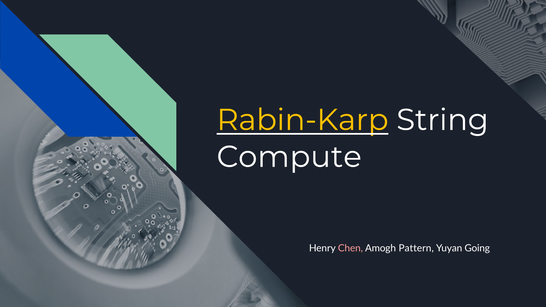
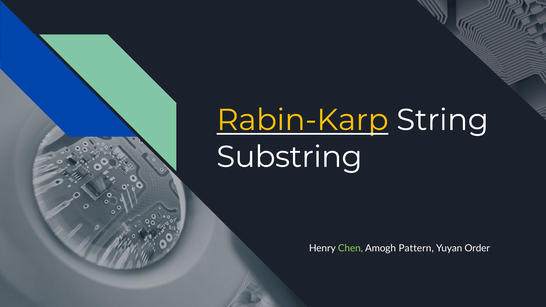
Compute: Compute -> Substring
Chen colour: pink -> light green
Going: Going -> Order
